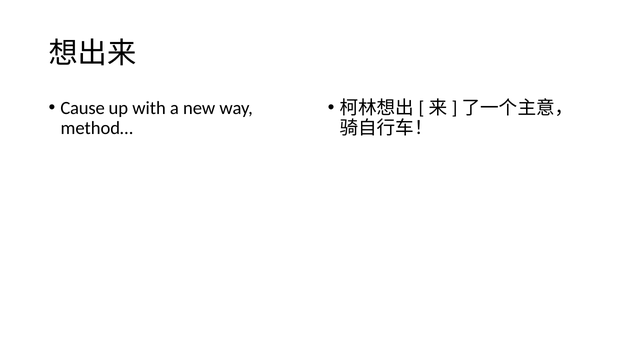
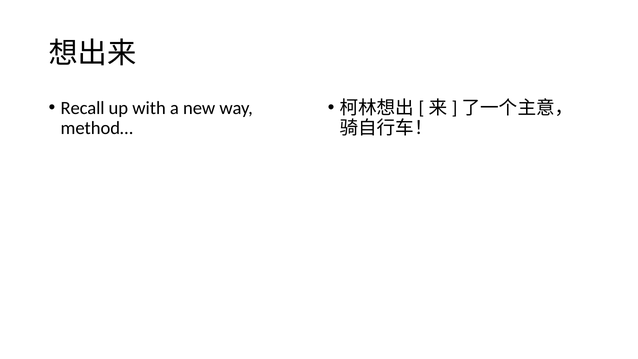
Cause: Cause -> Recall
